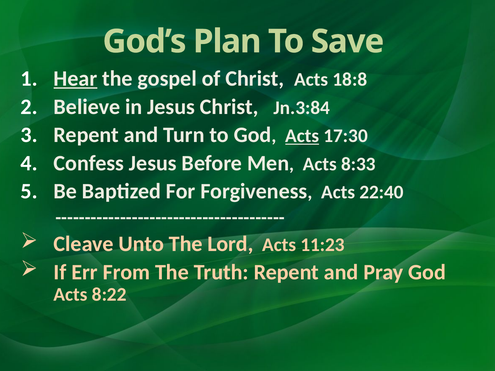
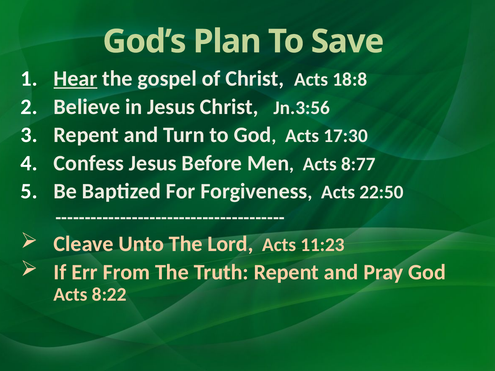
Jn.3:84: Jn.3:84 -> Jn.3:56
Acts at (302, 136) underline: present -> none
8:33: 8:33 -> 8:77
22:40: 22:40 -> 22:50
